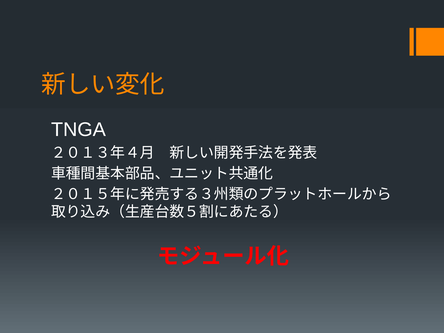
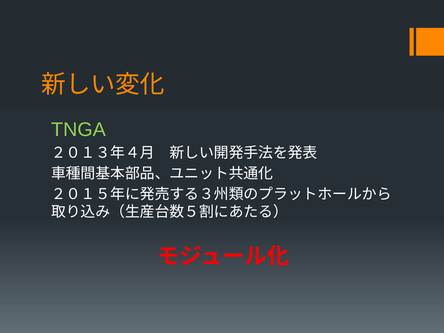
TNGA colour: white -> light green
